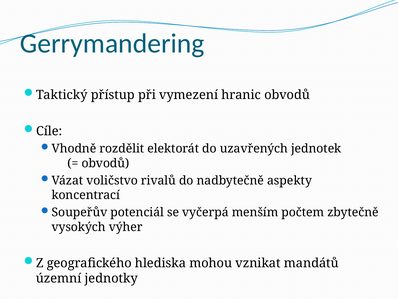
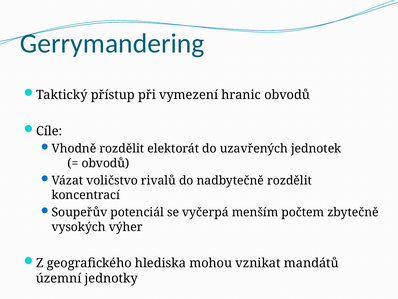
nadbytečně aspekty: aspekty -> rozdělit
